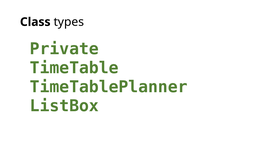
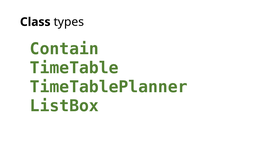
Private: Private -> Contain
